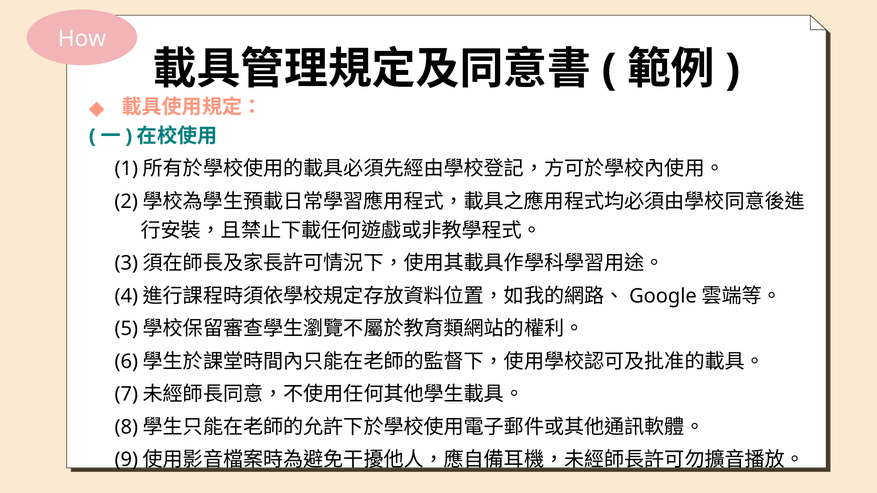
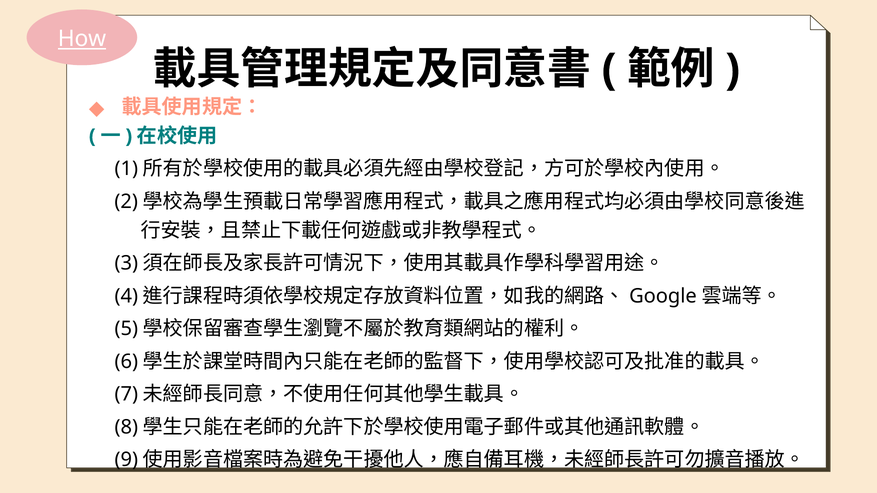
How underline: none -> present
